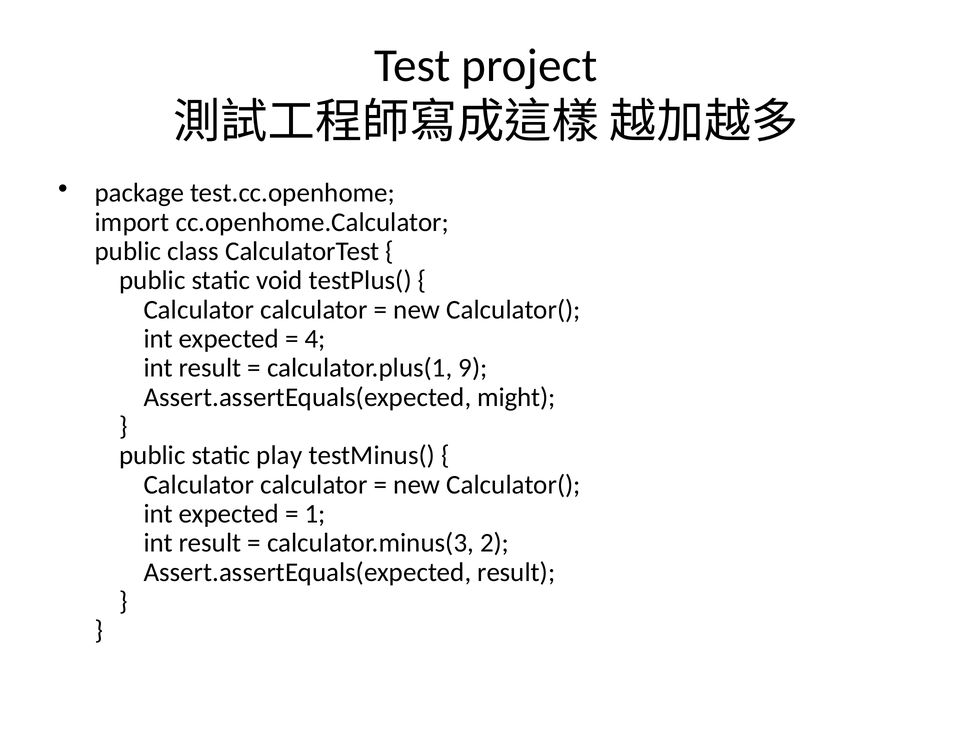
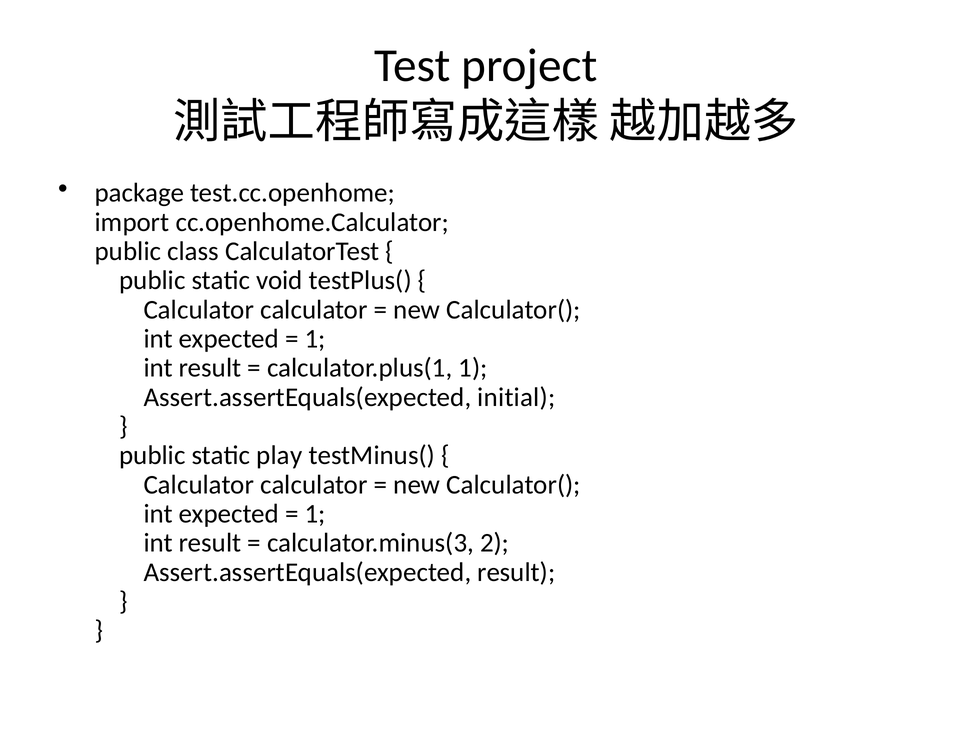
4 at (315, 339): 4 -> 1
calculator.plus(1 9: 9 -> 1
might: might -> initial
